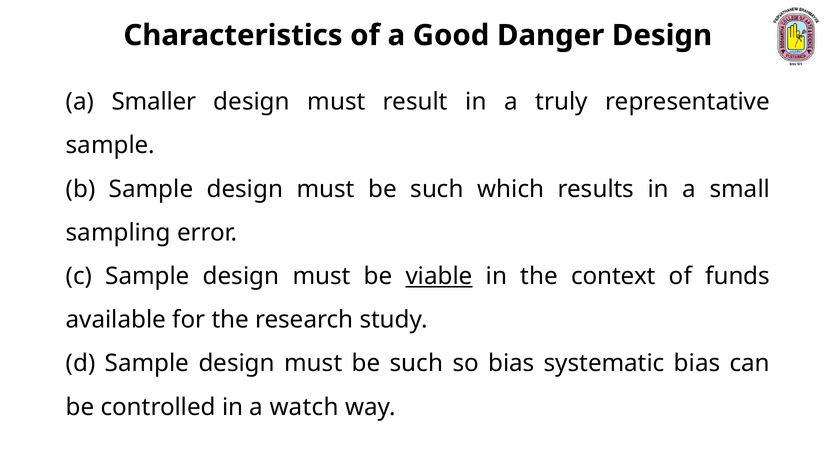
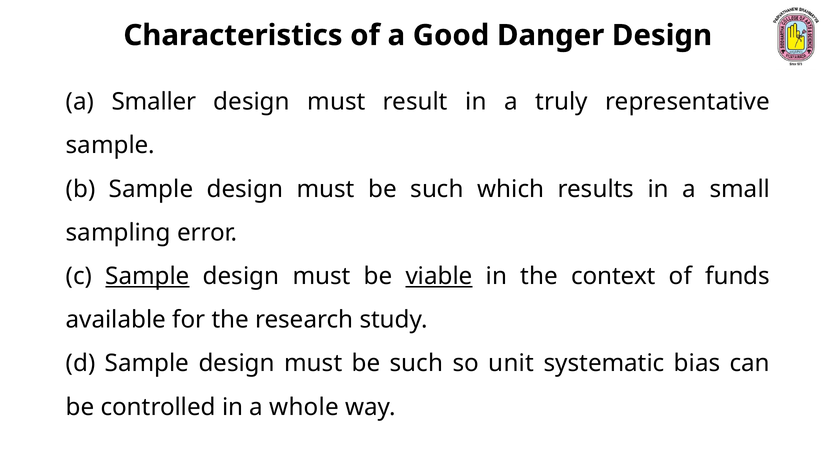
Sample at (148, 277) underline: none -> present
so bias: bias -> unit
watch: watch -> whole
